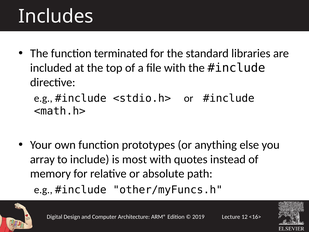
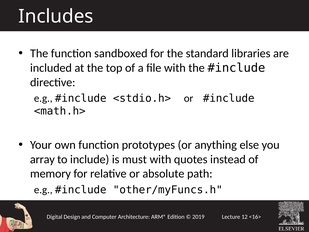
terminated: terminated -> sandboxed
most: most -> must
